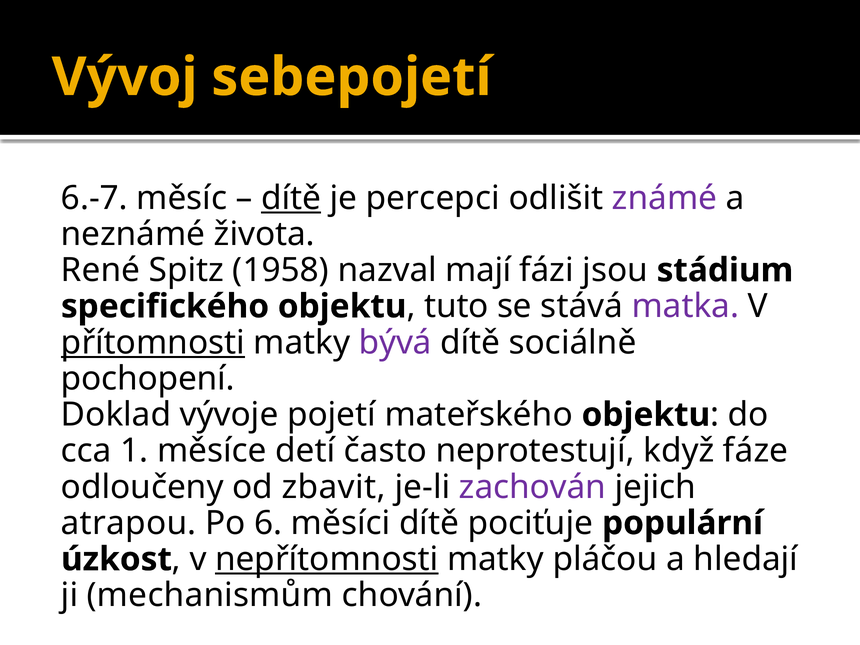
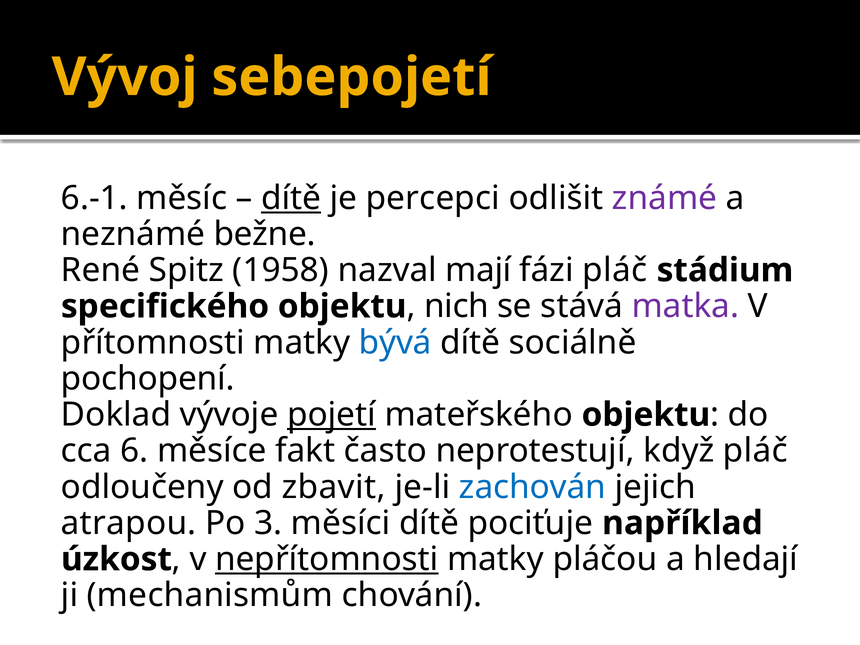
6.-7: 6.-7 -> 6.-1
života: života -> bežne
fázi jsou: jsou -> pláč
tuto: tuto -> nich
přítomnosti underline: present -> none
bývá colour: purple -> blue
pojetí underline: none -> present
1: 1 -> 6
detí: detí -> fakt
když fáze: fáze -> pláč
zachován colour: purple -> blue
6: 6 -> 3
populární: populární -> například
